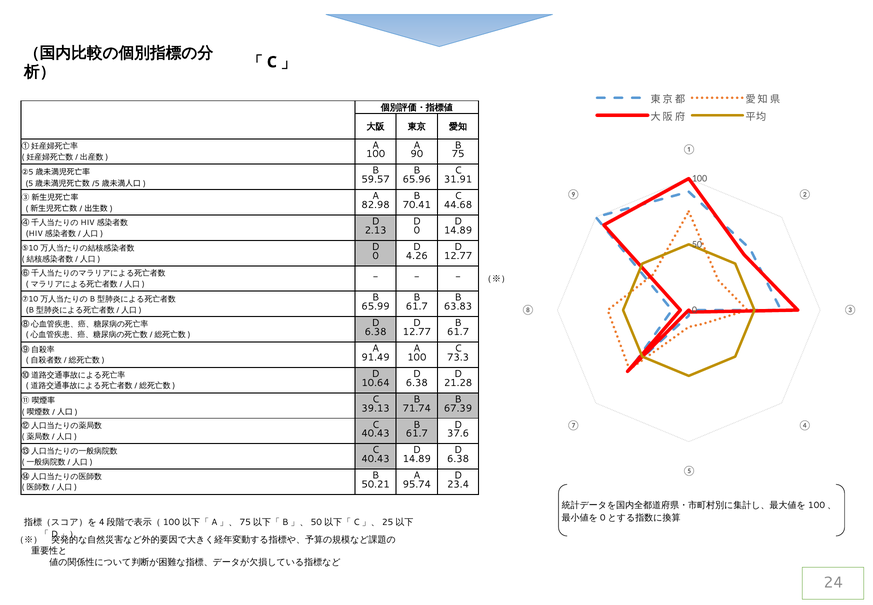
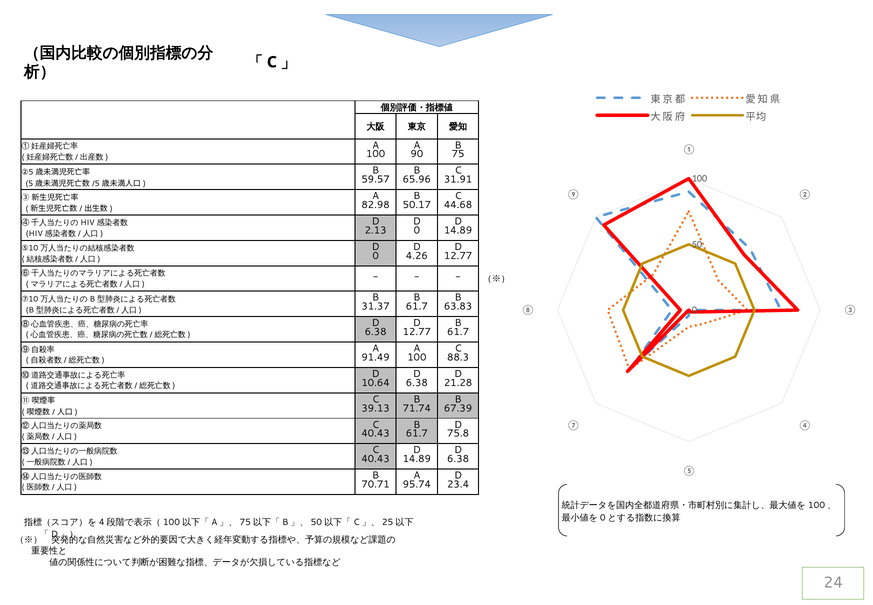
70.41: 70.41 -> 50.17
65.99: 65.99 -> 31.37
73.3: 73.3 -> 88.3
37.6: 37.6 -> 75.8
50.21: 50.21 -> 70.71
